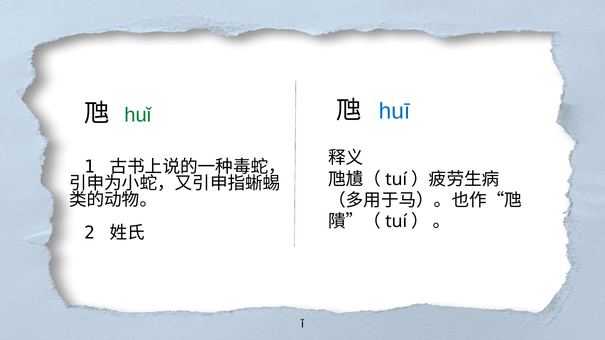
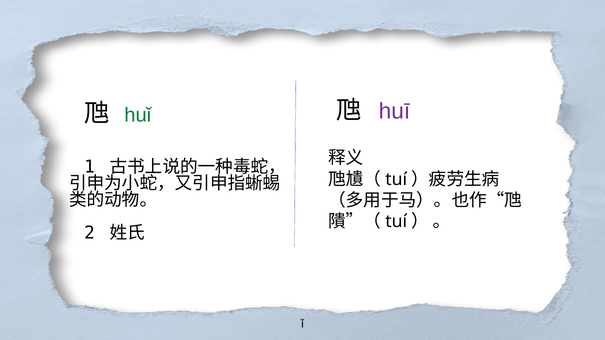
huī colour: blue -> purple
